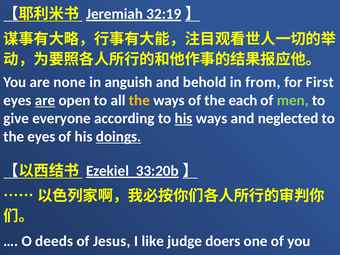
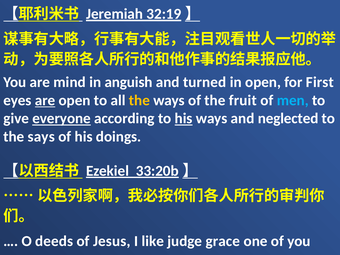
none: none -> mind
behold: behold -> turned
in from: from -> open
each: each -> fruit
men colour: light green -> light blue
everyone underline: none -> present
the eyes: eyes -> says
doings underline: present -> none
doers: doers -> grace
